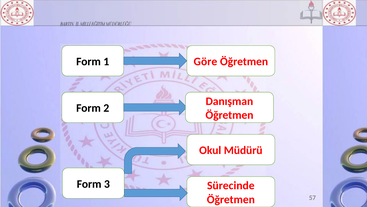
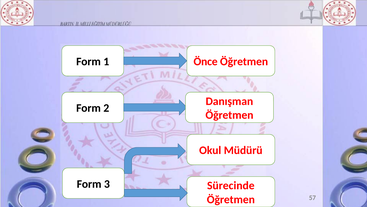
Göre: Göre -> Önce
